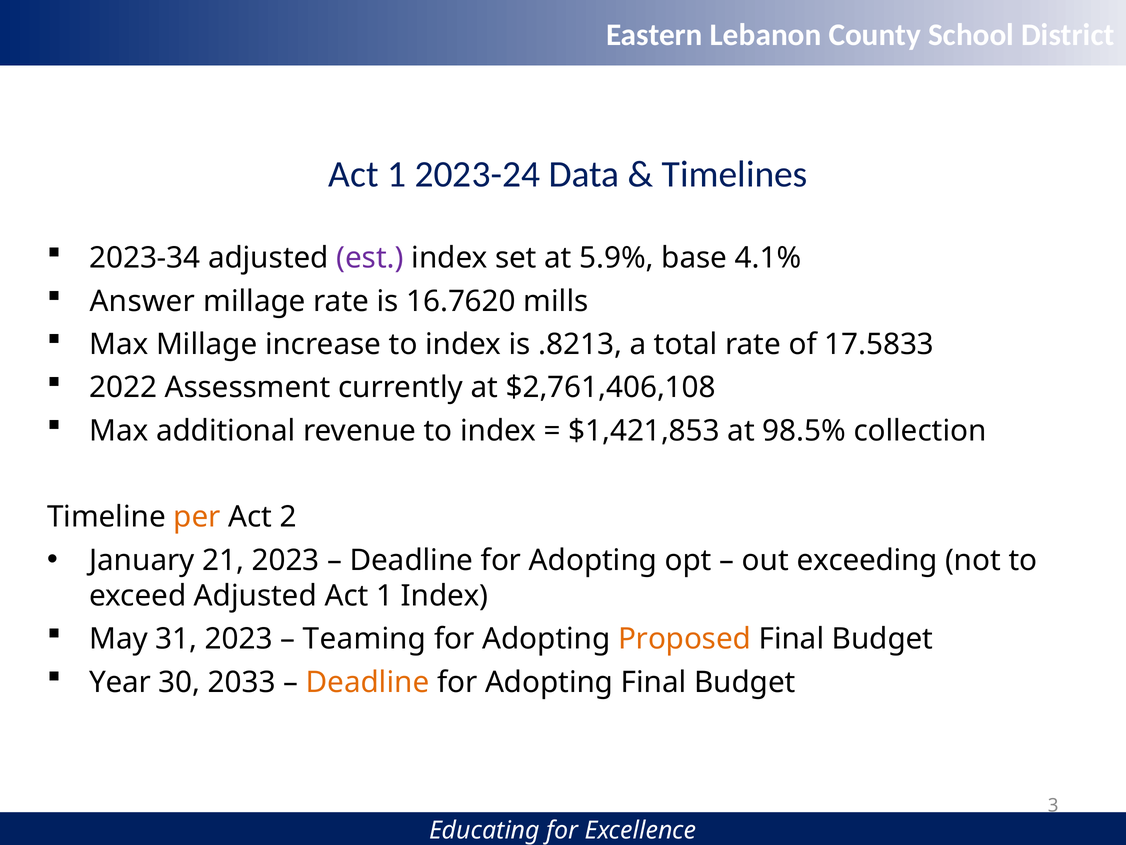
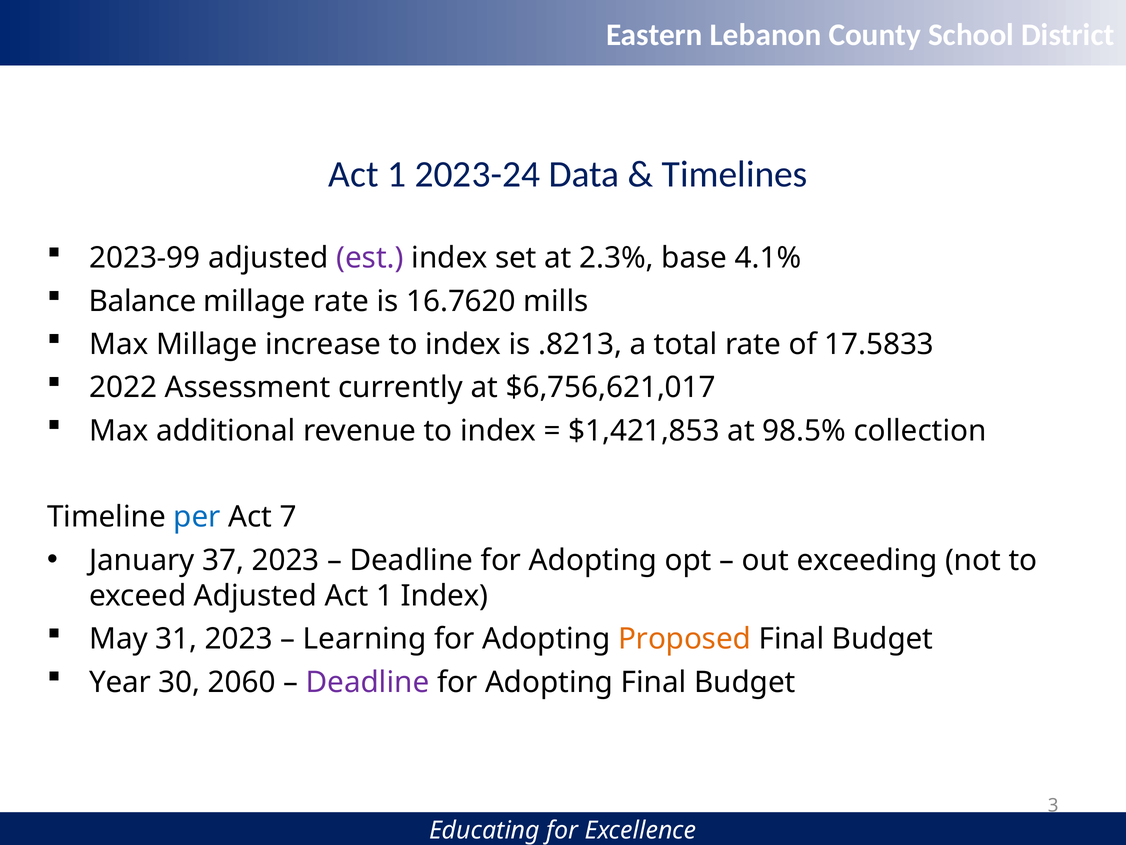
2023-34: 2023-34 -> 2023-99
5.9%: 5.9% -> 2.3%
Answer: Answer -> Balance
$2,761,406,108: $2,761,406,108 -> $6,756,621,017
per colour: orange -> blue
2: 2 -> 7
21: 21 -> 37
Teaming: Teaming -> Learning
2033: 2033 -> 2060
Deadline at (368, 682) colour: orange -> purple
